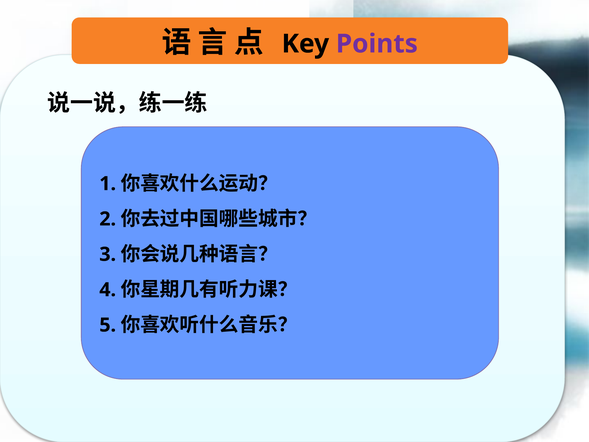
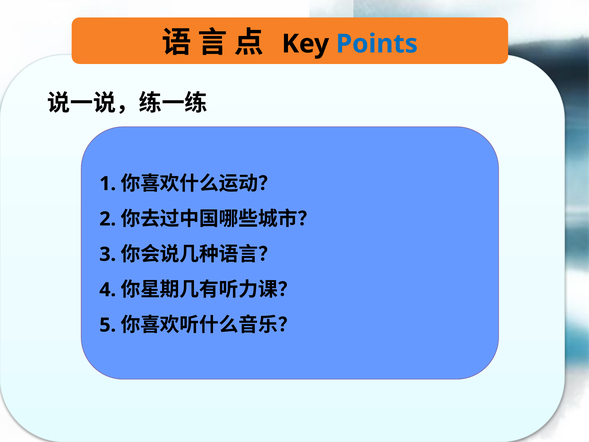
Points colour: purple -> blue
